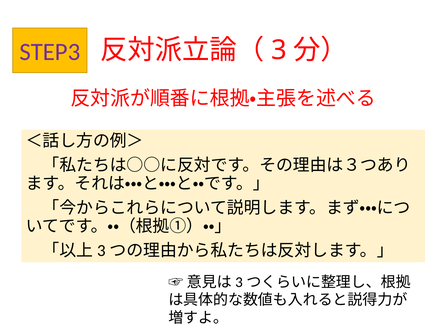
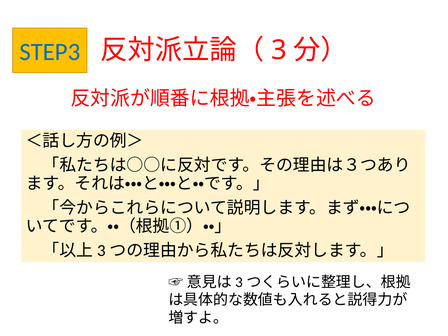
STEP3 colour: purple -> blue
